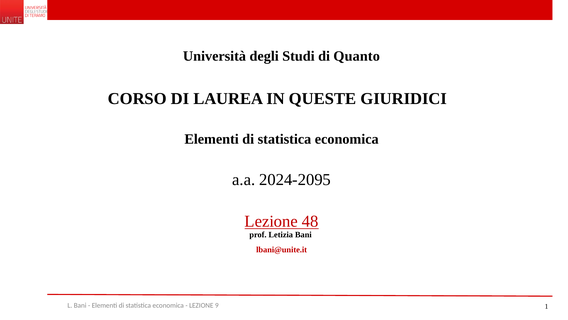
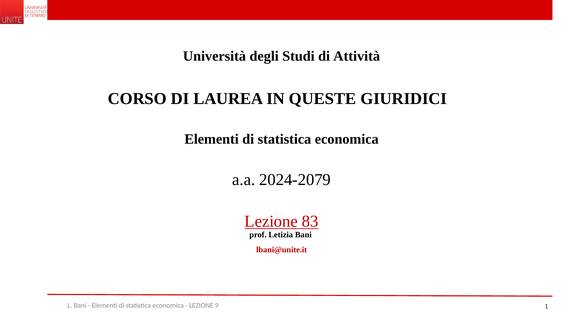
Quanto: Quanto -> Attività
2024-2095: 2024-2095 -> 2024-2079
48: 48 -> 83
